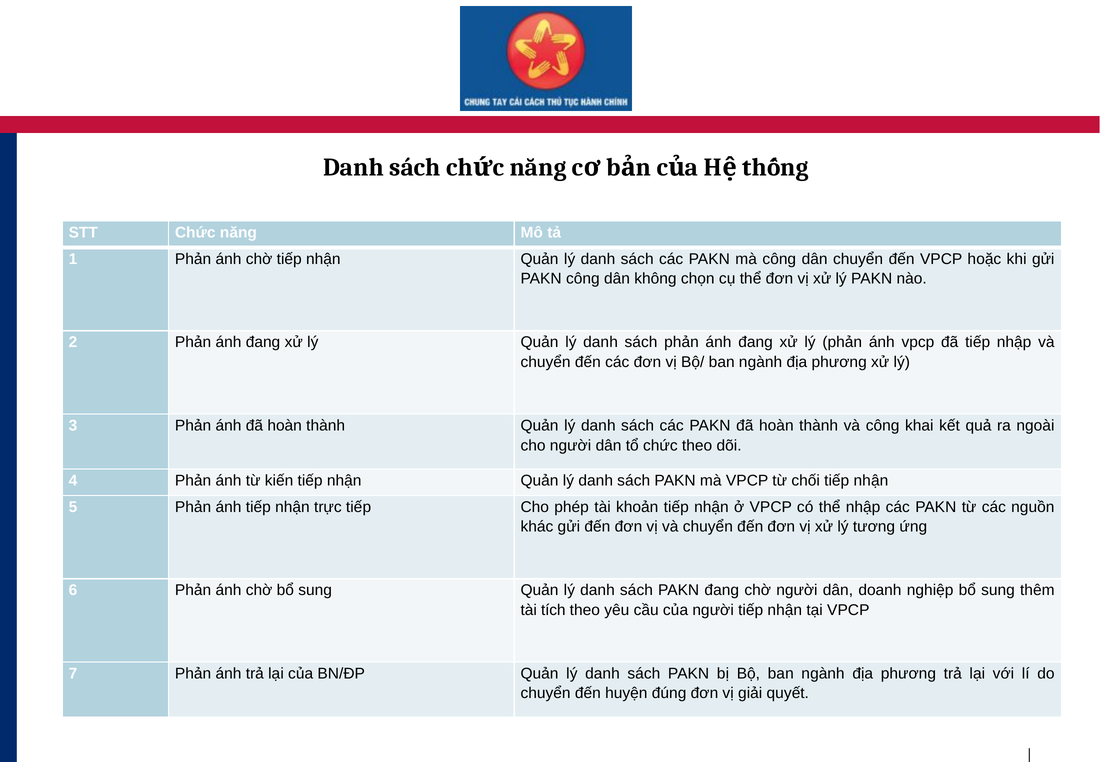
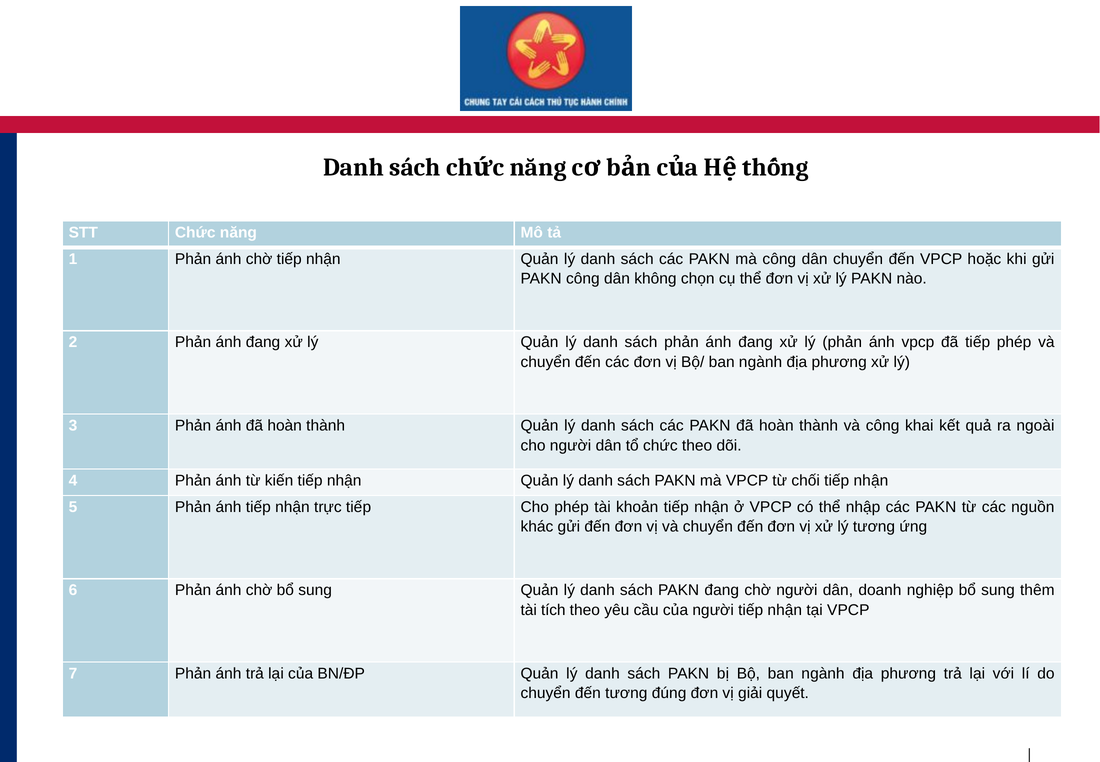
tiếp nhập: nhập -> phép
đến huyện: huyện -> tương
